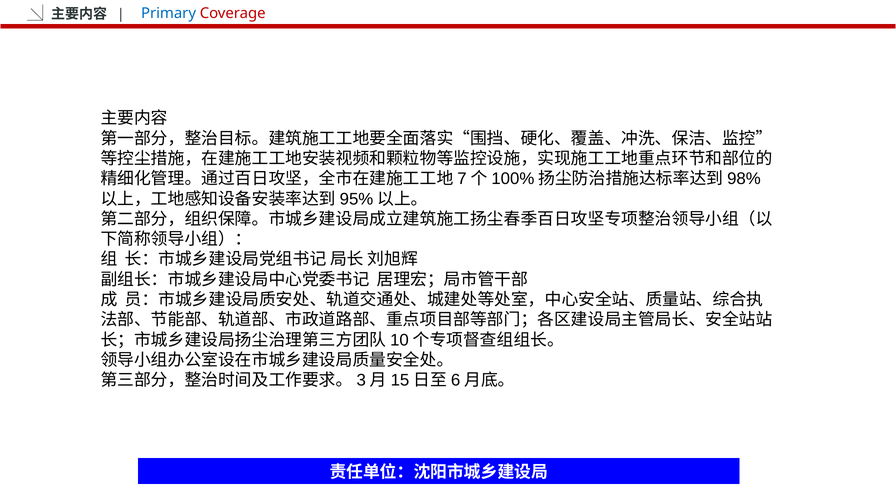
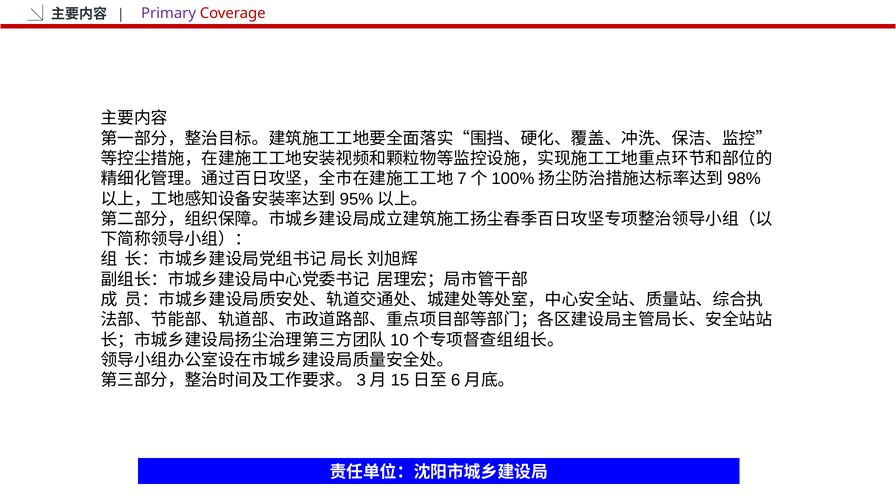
Primary colour: blue -> purple
